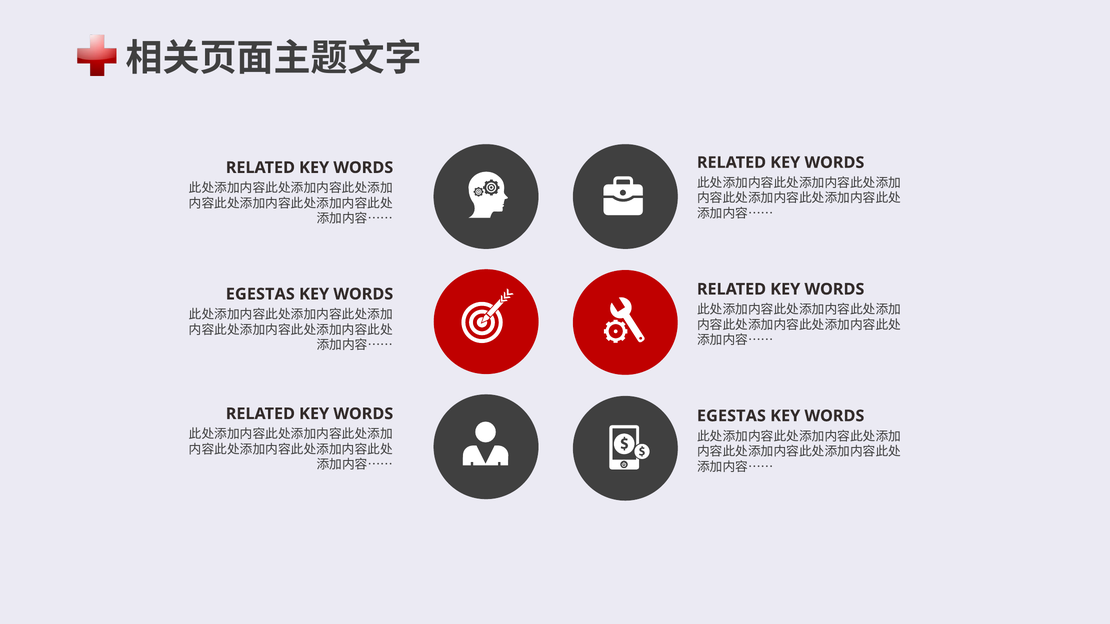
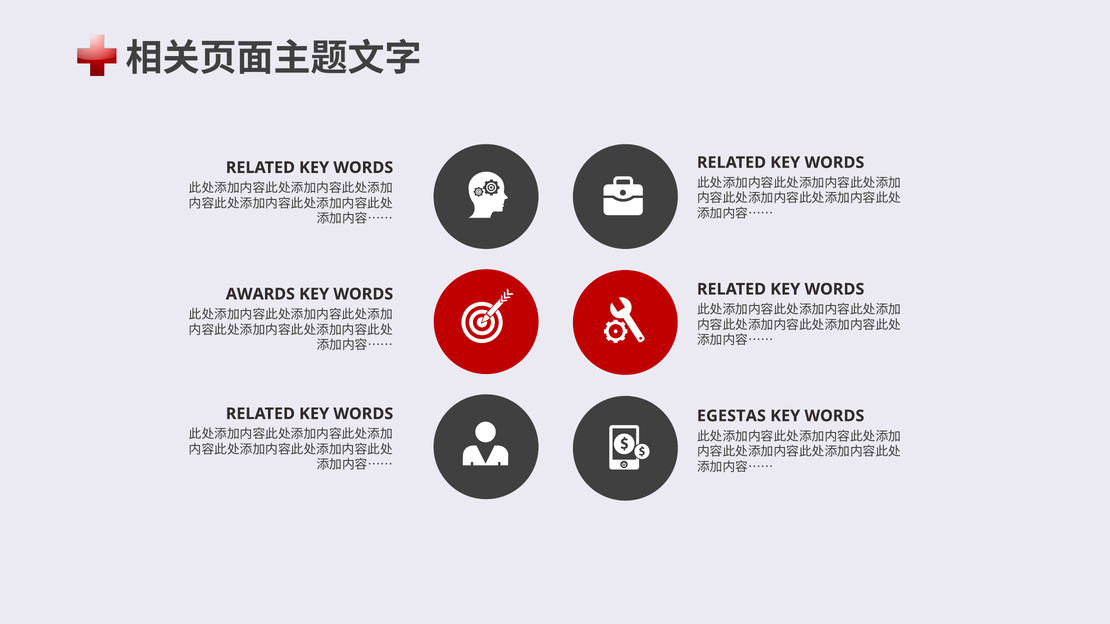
EGESTAS at (260, 294): EGESTAS -> AWARDS
